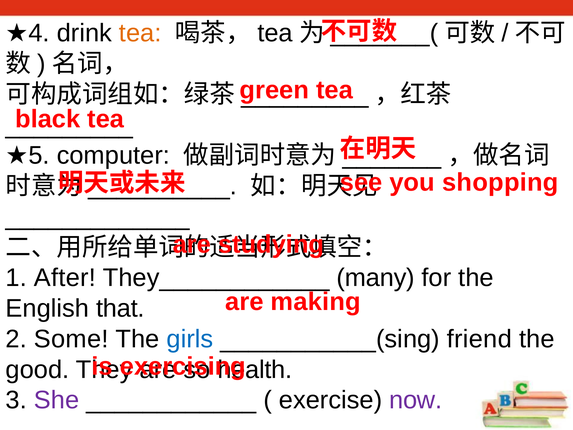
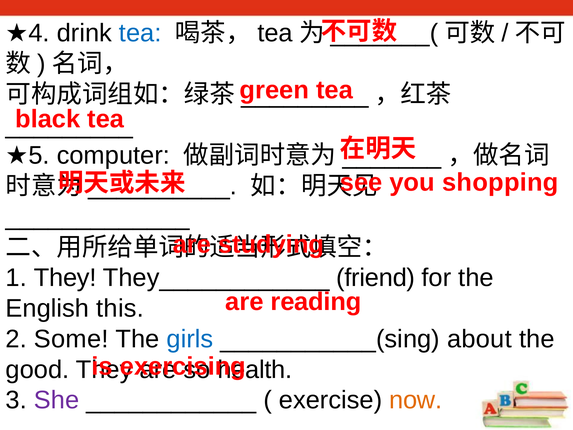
tea at (140, 33) colour: orange -> blue
1 After: After -> They
many: many -> friend
making: making -> reading
that: that -> this
friend: friend -> about
now colour: purple -> orange
